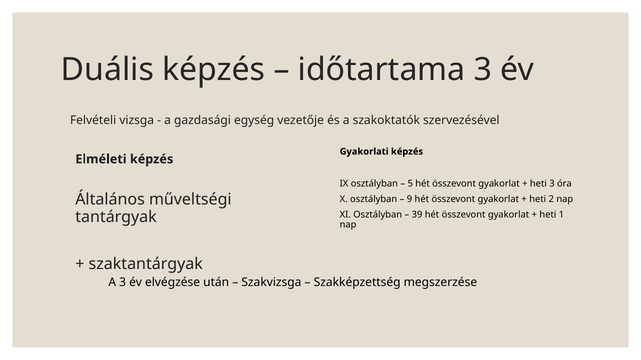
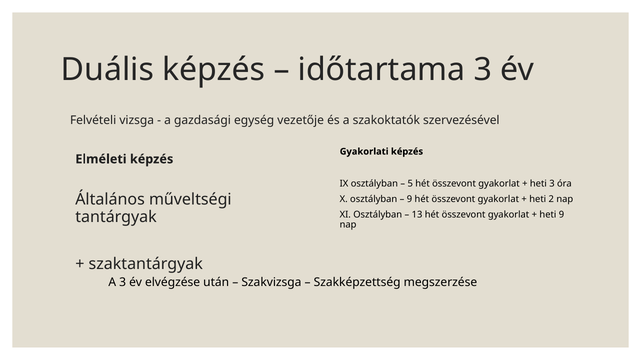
39: 39 -> 13
heti 1: 1 -> 9
